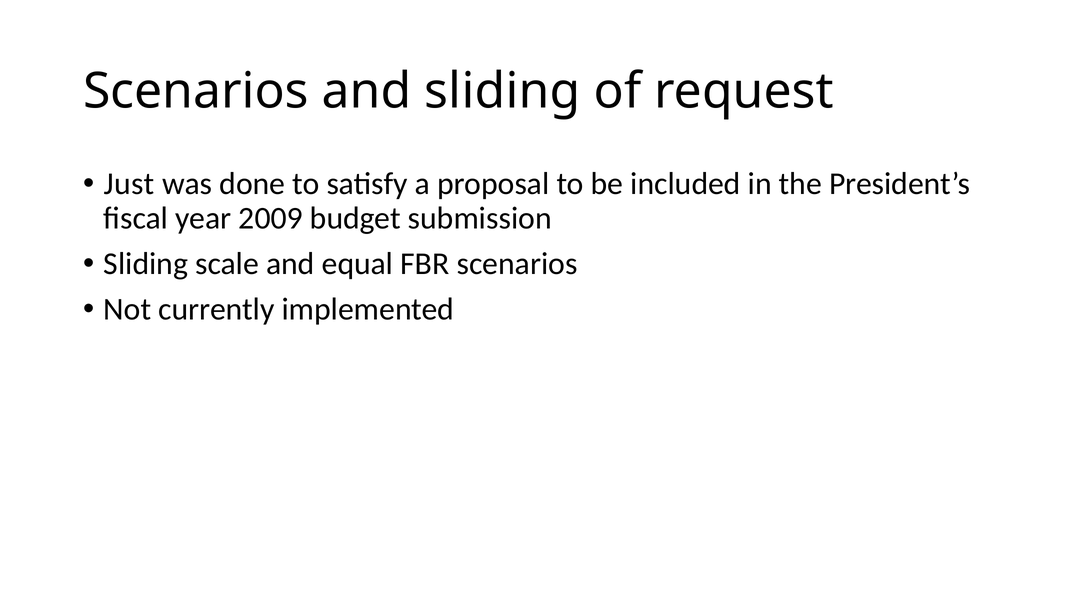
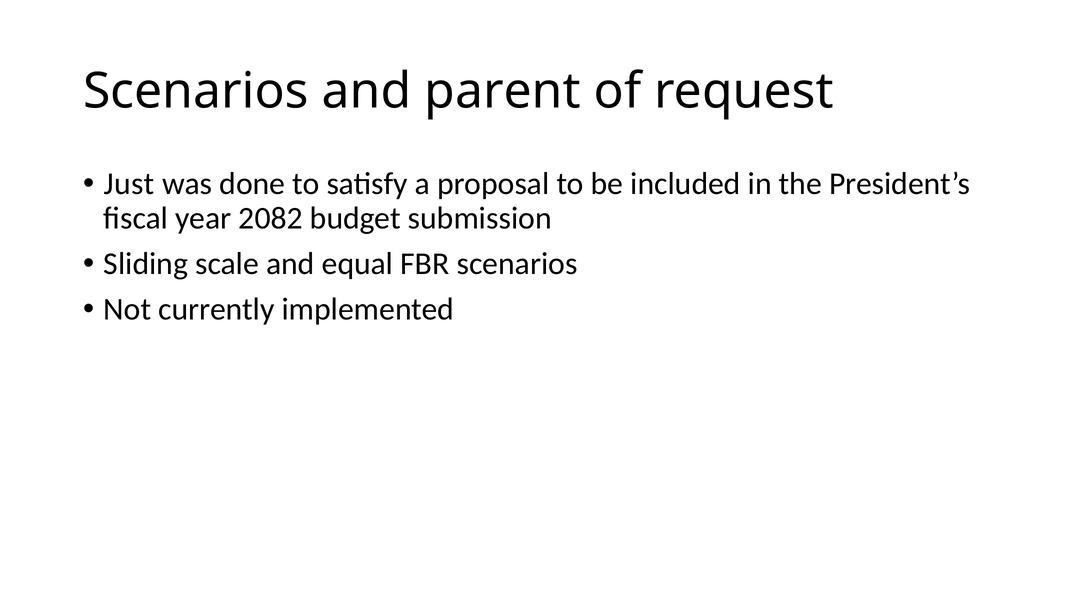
and sliding: sliding -> parent
2009: 2009 -> 2082
